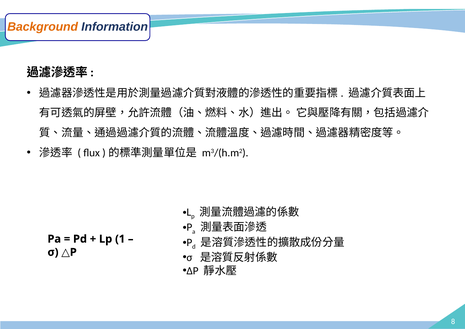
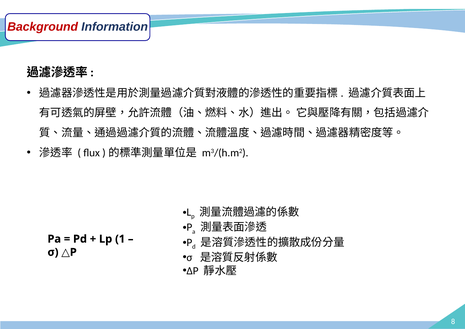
Background colour: orange -> red
